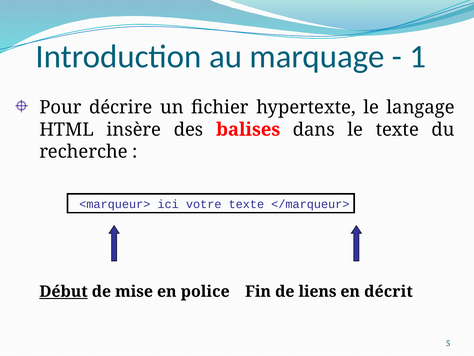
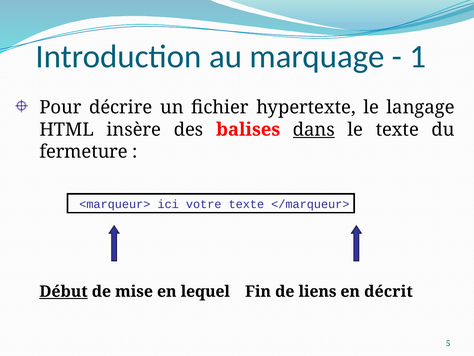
dans underline: none -> present
recherche: recherche -> fermeture
police: police -> lequel
